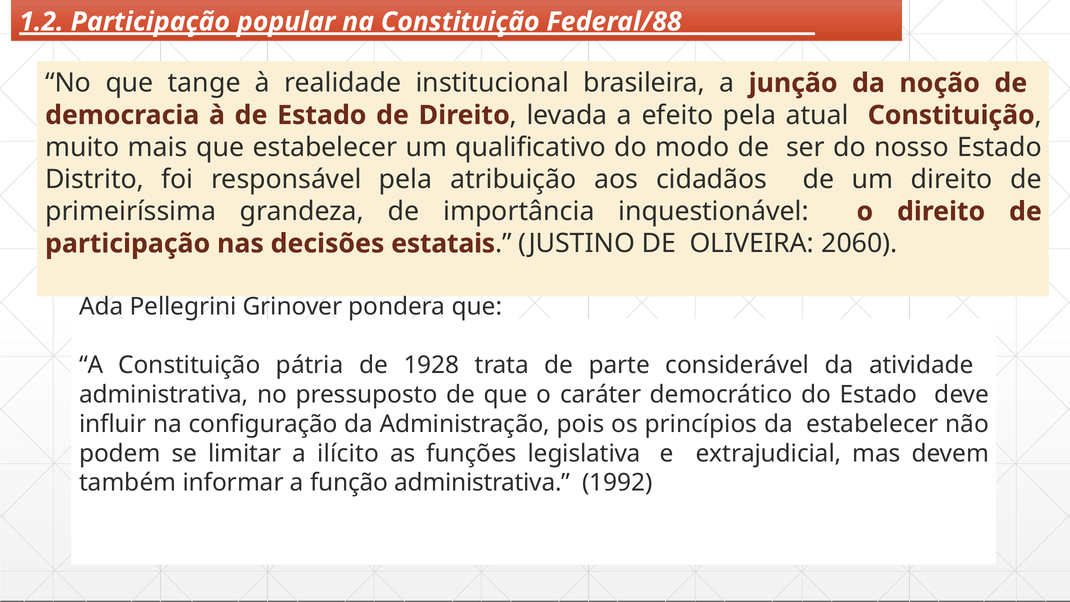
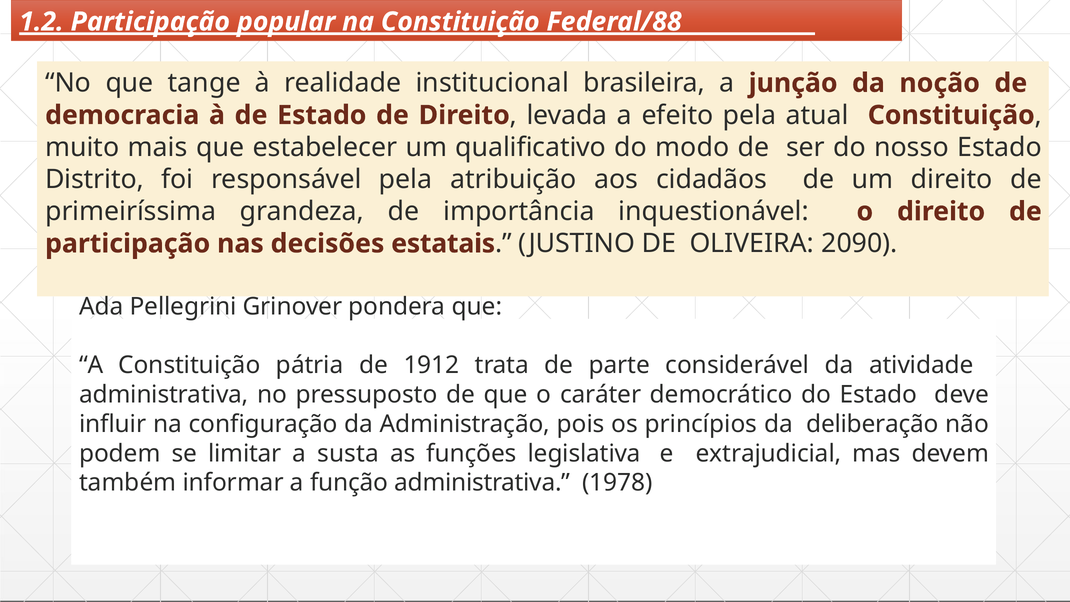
2060: 2060 -> 2090
1928: 1928 -> 1912
da estabelecer: estabelecer -> deliberação
ilícito: ilícito -> susta
1992: 1992 -> 1978
